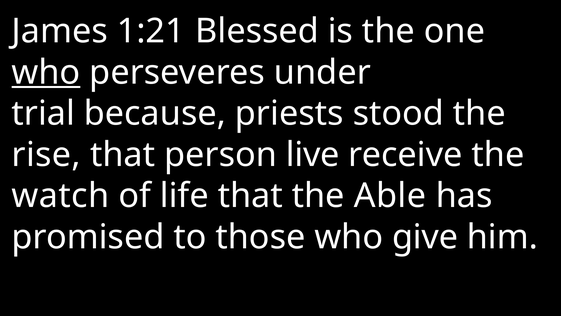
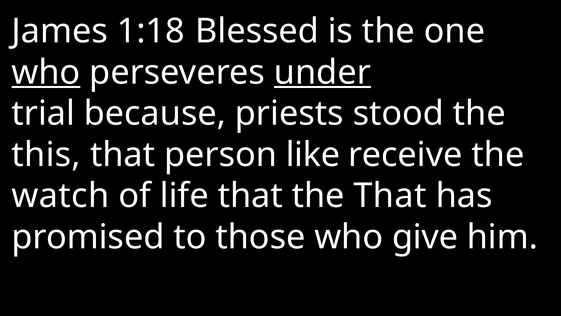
1:21: 1:21 -> 1:18
under underline: none -> present
rise: rise -> this
live: live -> like
the Able: Able -> That
